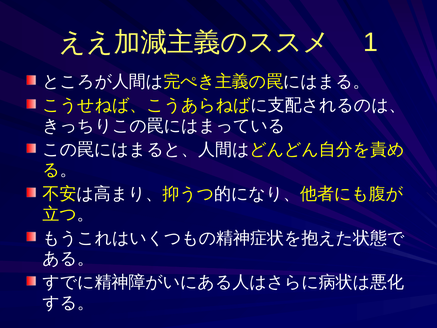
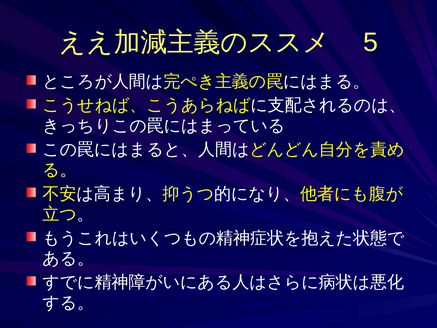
1: 1 -> 5
